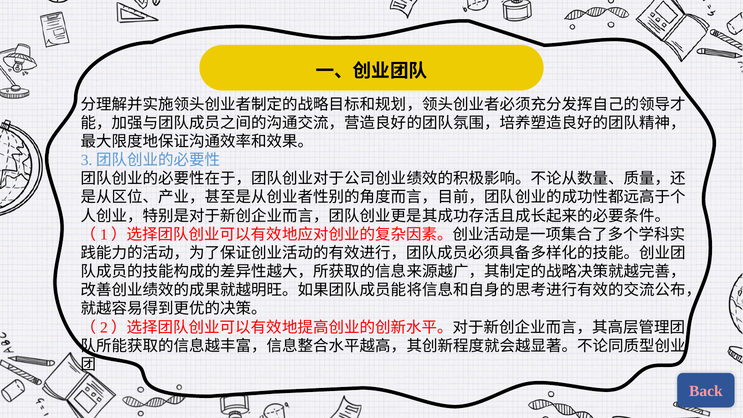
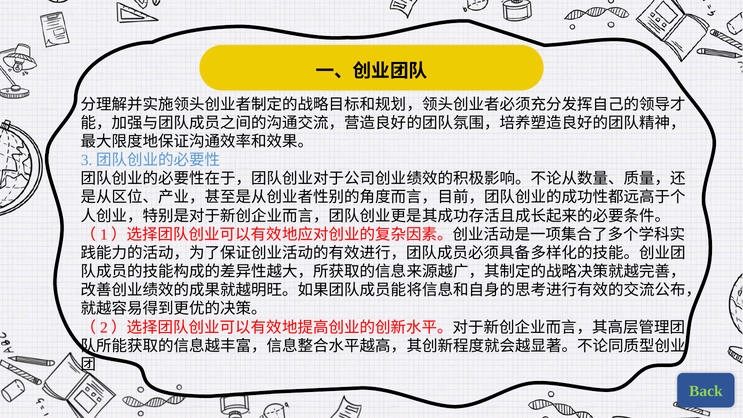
Back colour: pink -> light green
